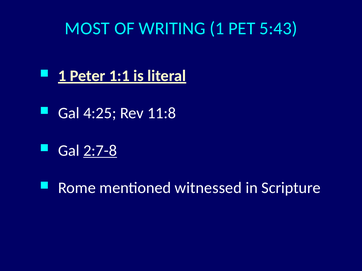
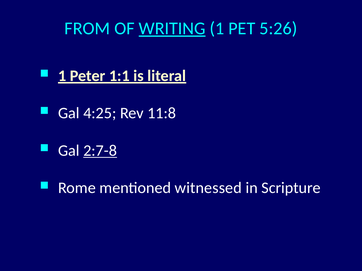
MOST: MOST -> FROM
WRITING underline: none -> present
5:43: 5:43 -> 5:26
